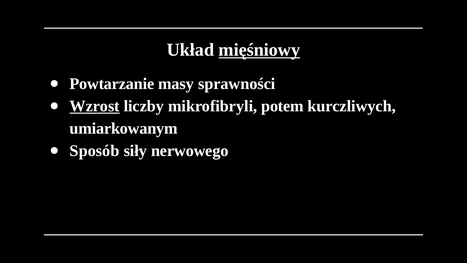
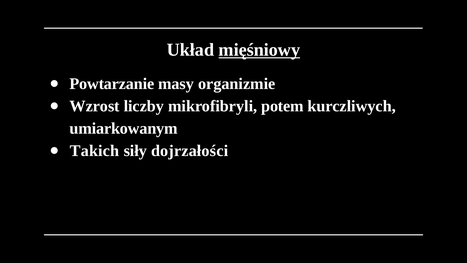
sprawności: sprawności -> organizmie
Wzrost underline: present -> none
Sposób: Sposób -> Takich
nerwowego: nerwowego -> dojrzałości
